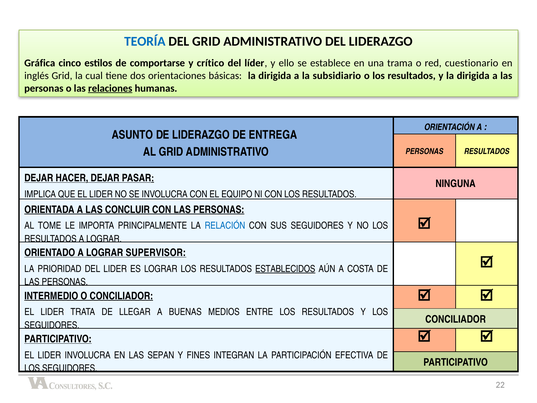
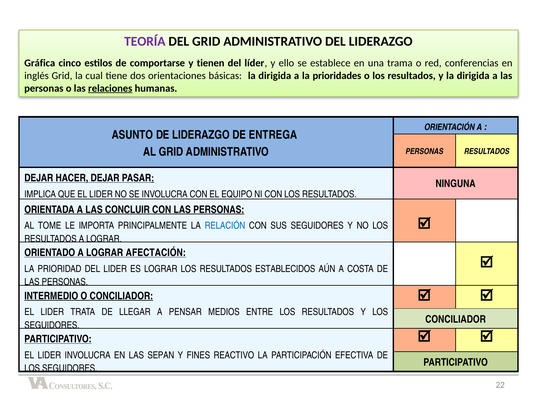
TEORÍA colour: blue -> purple
crítico: crítico -> tienen
cuestionario: cuestionario -> conferencias
subsidiario: subsidiario -> prioridades
SUPERVISOR: SUPERVISOR -> AFECTACIÓN
ESTABLECIDOS underline: present -> none
BUENAS: BUENAS -> PENSAR
INTEGRAN: INTEGRAN -> REACTIVO
